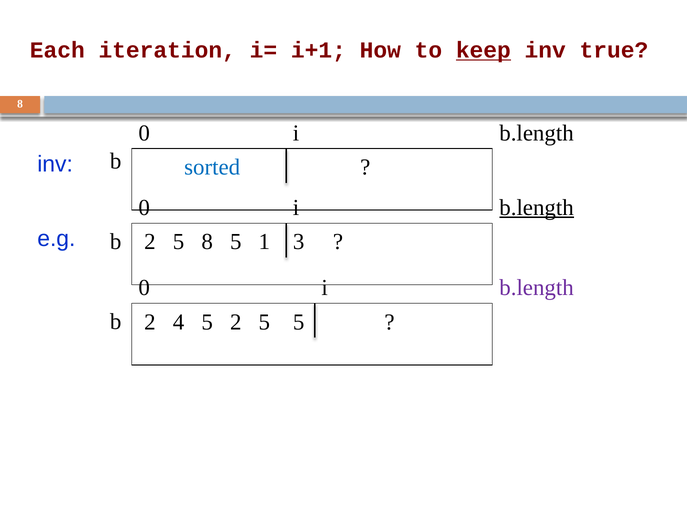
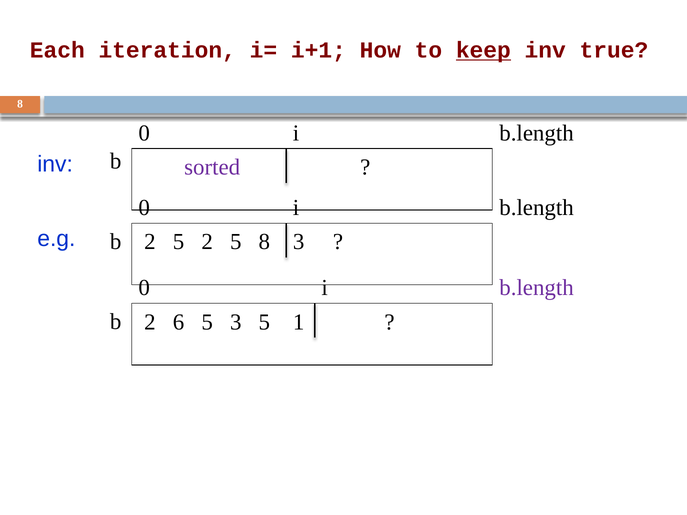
sorted colour: blue -> purple
b.length at (537, 208) underline: present -> none
5 8: 8 -> 2
5 1: 1 -> 8
4: 4 -> 6
5 2: 2 -> 3
5 5: 5 -> 1
